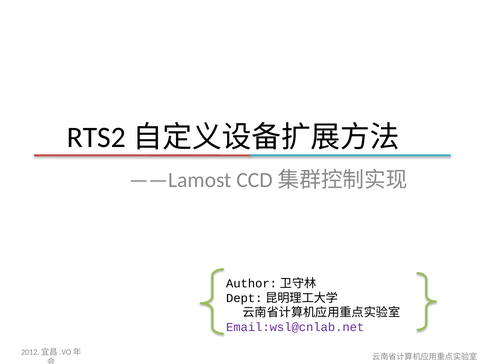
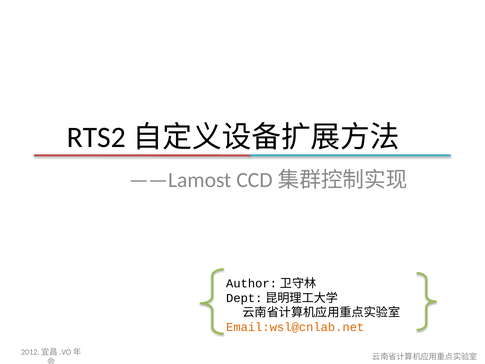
Email:wsl@cnlab.net colour: purple -> orange
